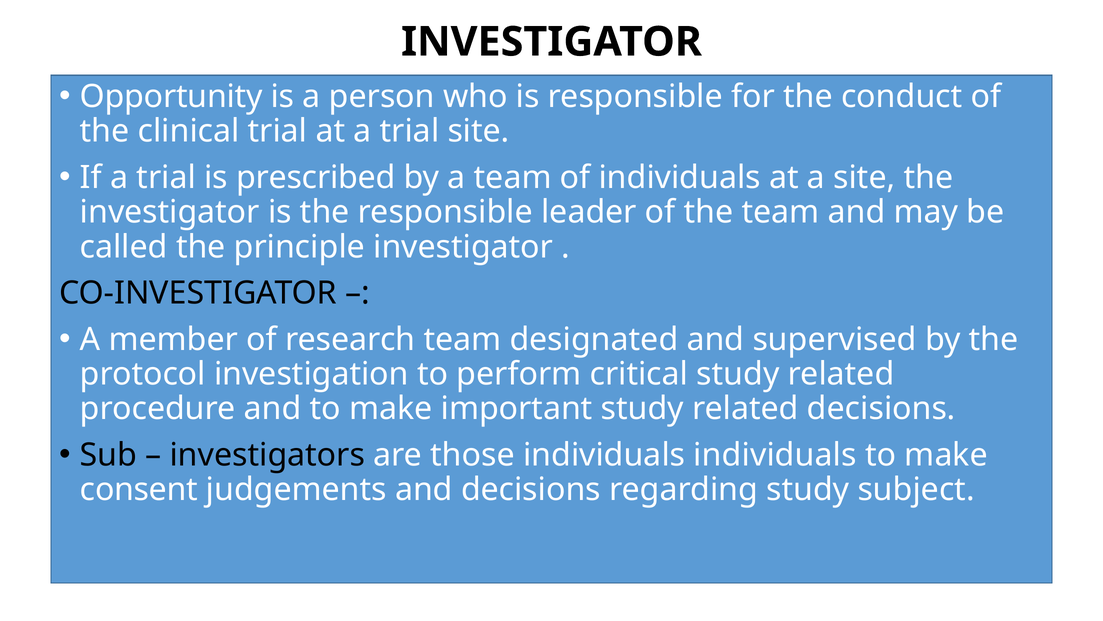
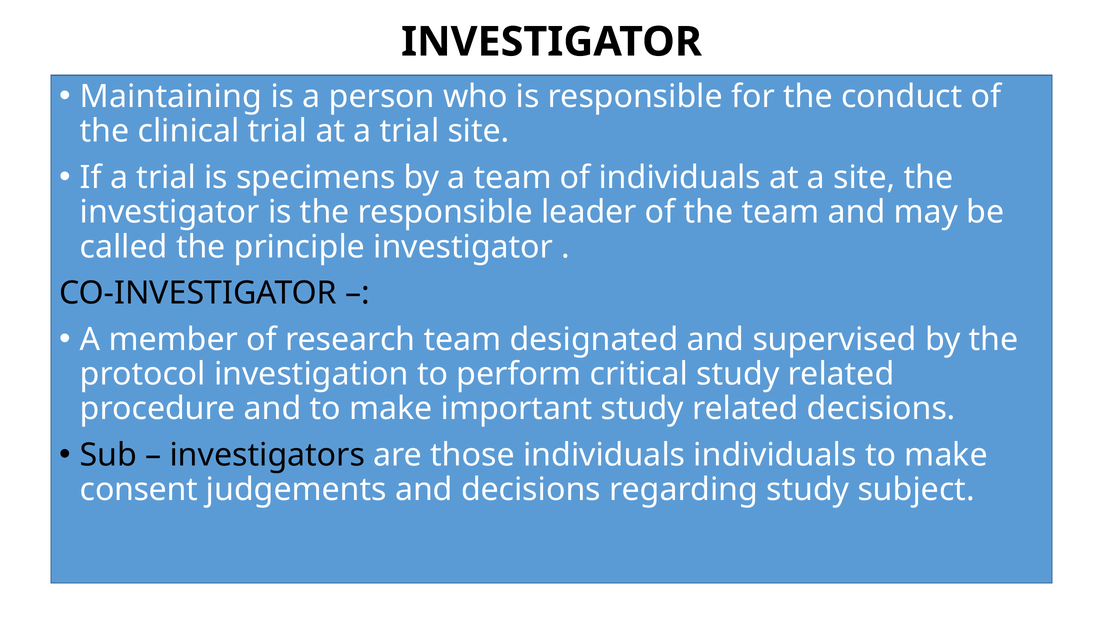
Opportunity: Opportunity -> Maintaining
prescribed: prescribed -> specimens
